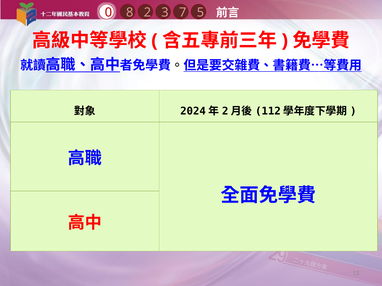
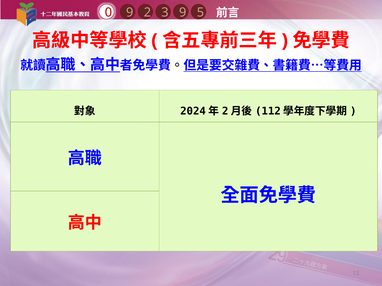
0 8: 8 -> 9
3 7: 7 -> 9
